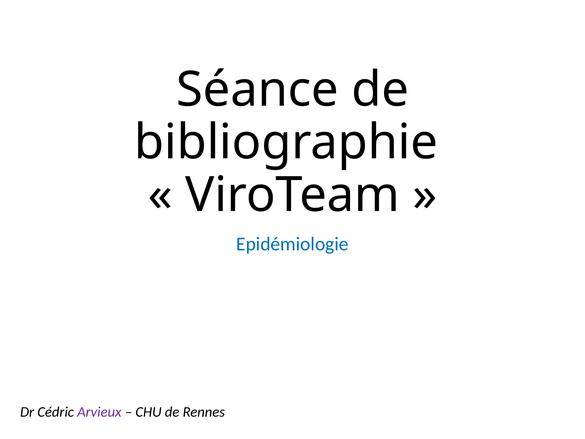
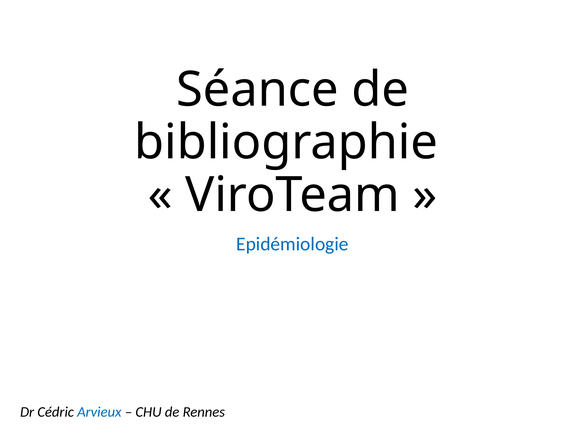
Arvieux colour: purple -> blue
